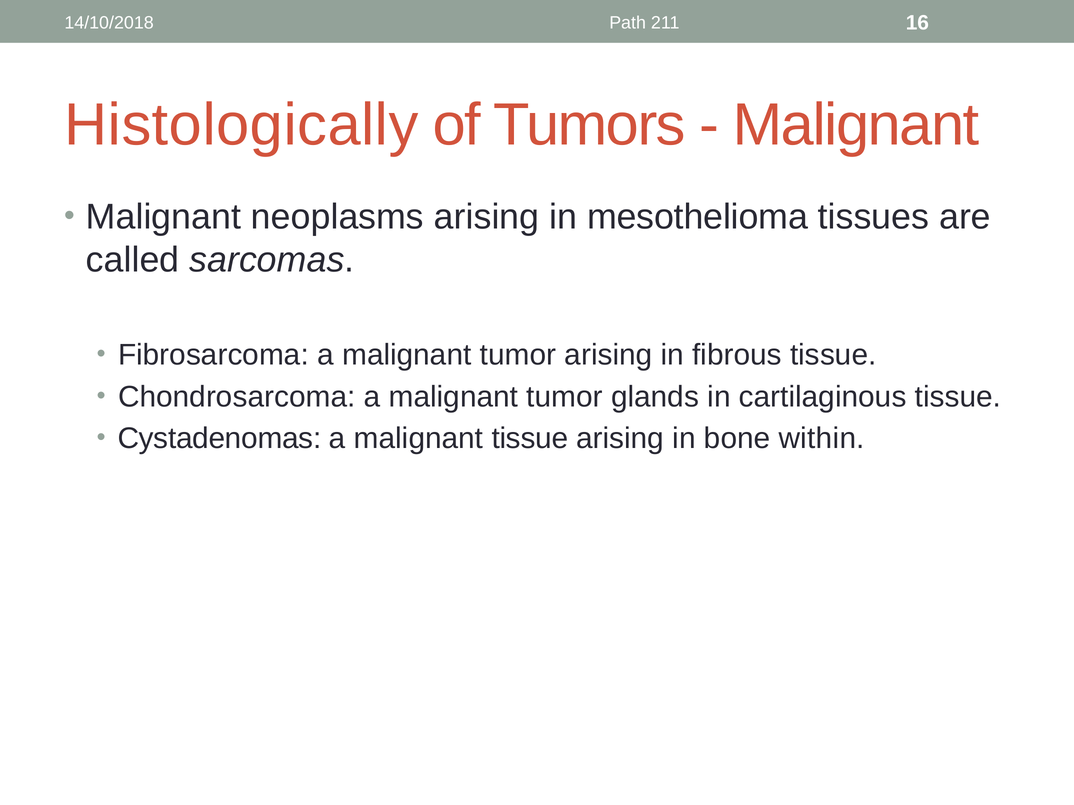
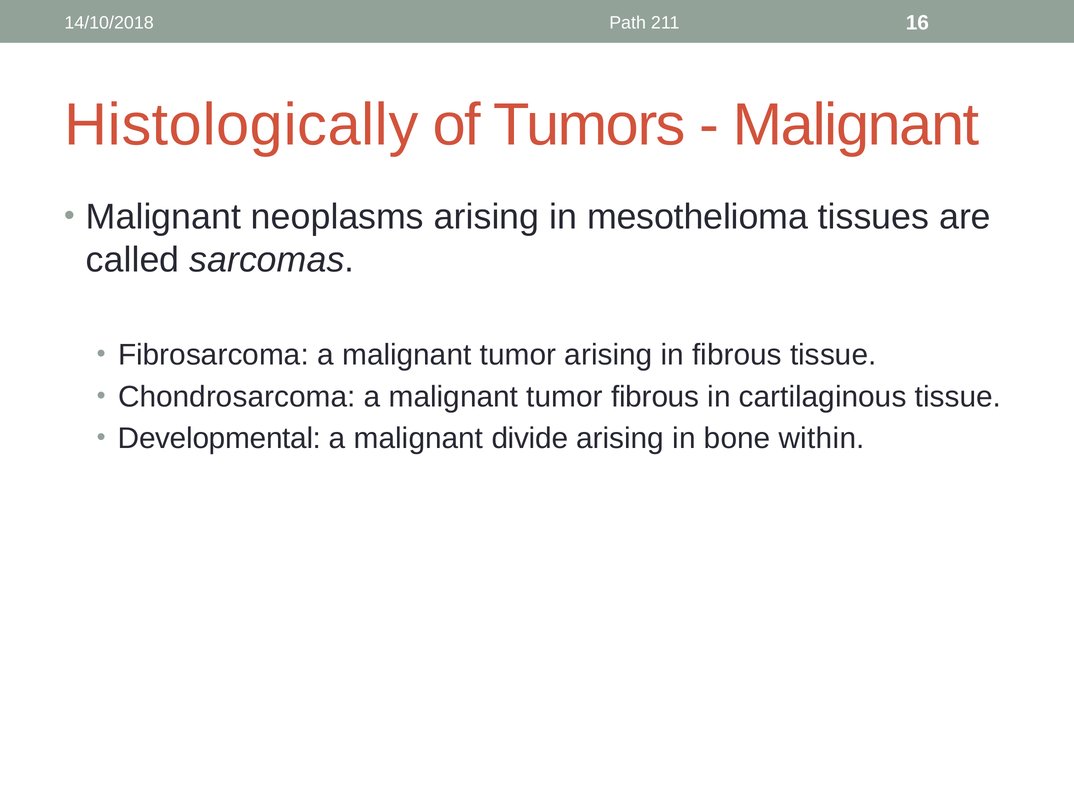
tumor glands: glands -> fibrous
Cystadenomas: Cystadenomas -> Developmental
malignant tissue: tissue -> divide
